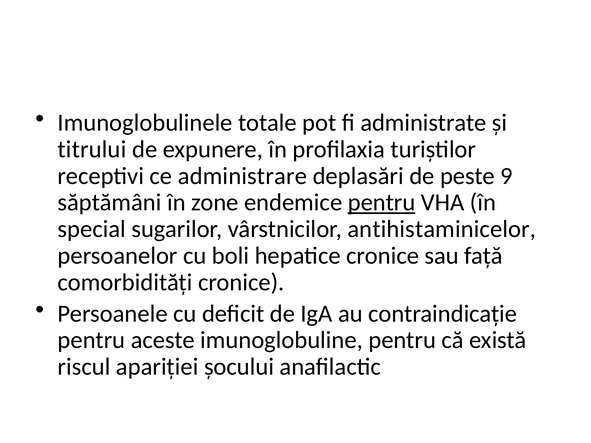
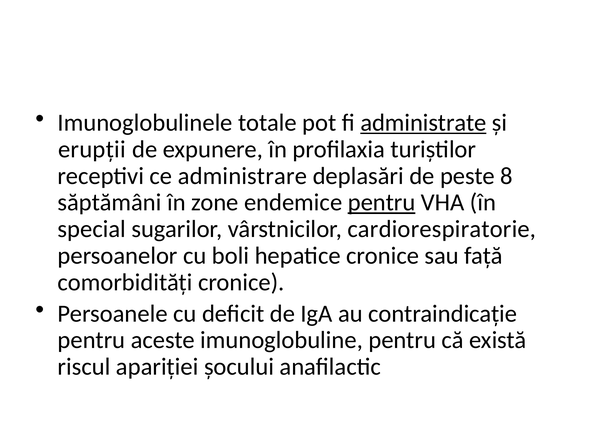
administrate underline: none -> present
titrului: titrului -> erupţii
9: 9 -> 8
antihistaminicelor: antihistaminicelor -> cardiorespiratorie
